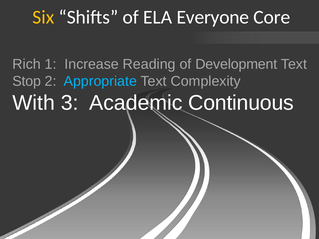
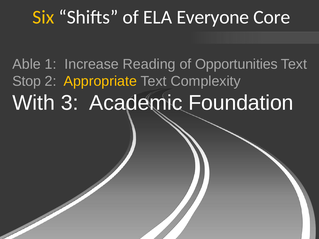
Rich: Rich -> Able
Development: Development -> Opportunities
Appropriate colour: light blue -> yellow
Continuous: Continuous -> Foundation
